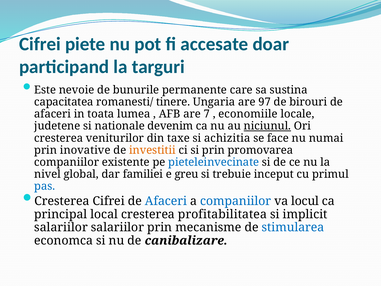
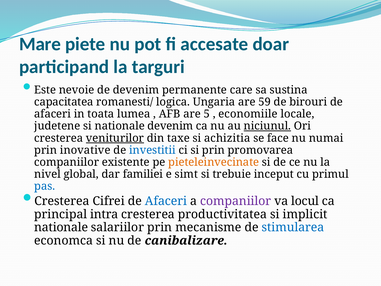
Cifrei at (40, 44): Cifrei -> Mare
de bunurile: bunurile -> devenim
tinere: tinere -> logica
97: 97 -> 59
7: 7 -> 5
veniturilor underline: none -> present
investitii colour: orange -> blue
pieteleinvecinate colour: blue -> orange
greu: greu -> simt
companiilor at (236, 201) colour: blue -> purple
local: local -> intra
profitabilitatea: profitabilitatea -> productivitatea
salariilor at (61, 227): salariilor -> nationale
